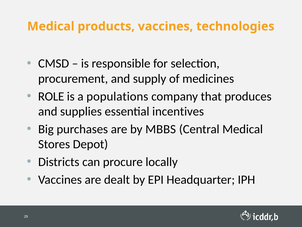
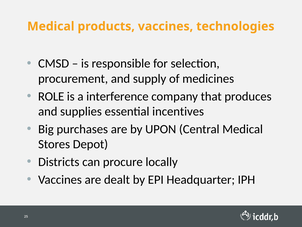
populations: populations -> interference
MBBS: MBBS -> UPON
